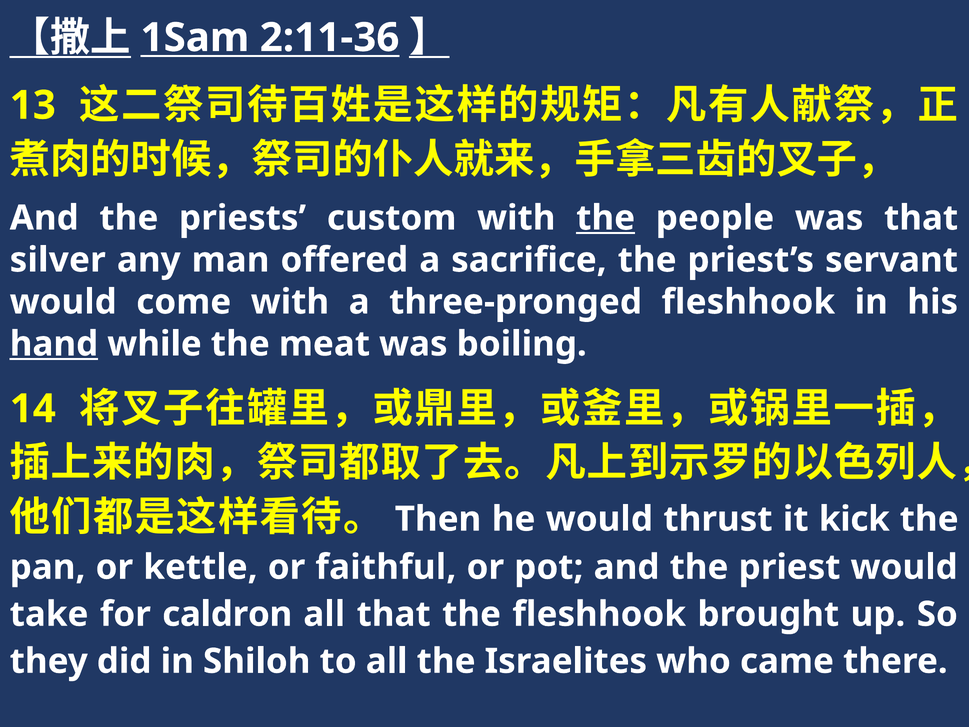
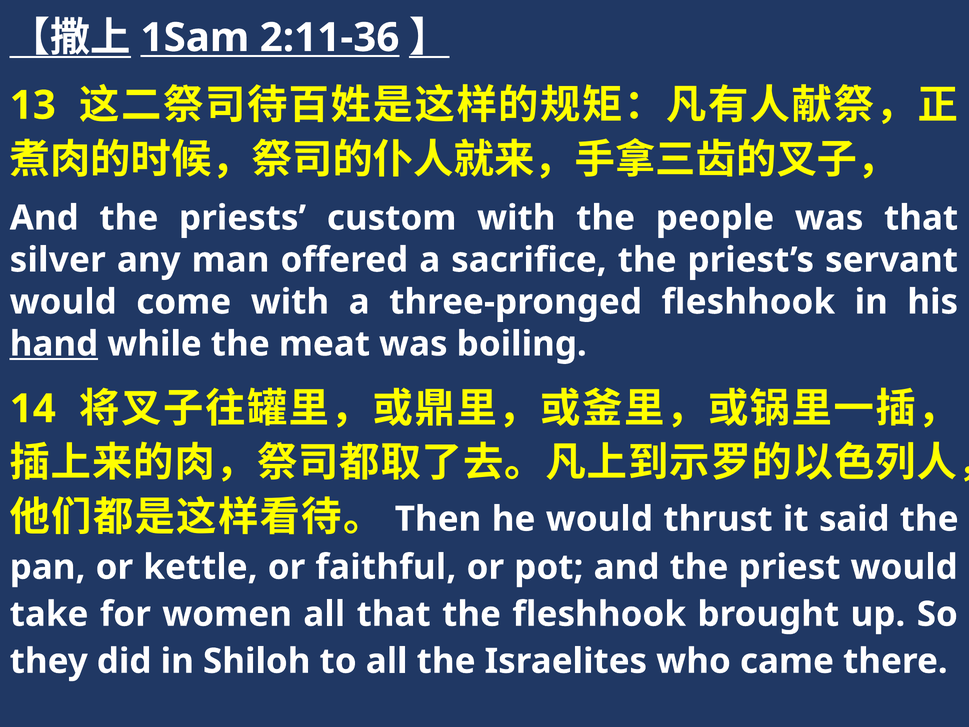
the at (606, 218) underline: present -> none
kick: kick -> said
caldron: caldron -> women
